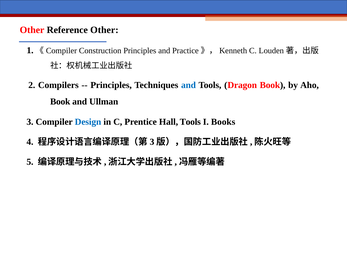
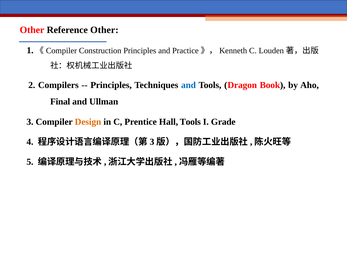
Book at (60, 102): Book -> Final
Design colour: blue -> orange
Books: Books -> Grade
